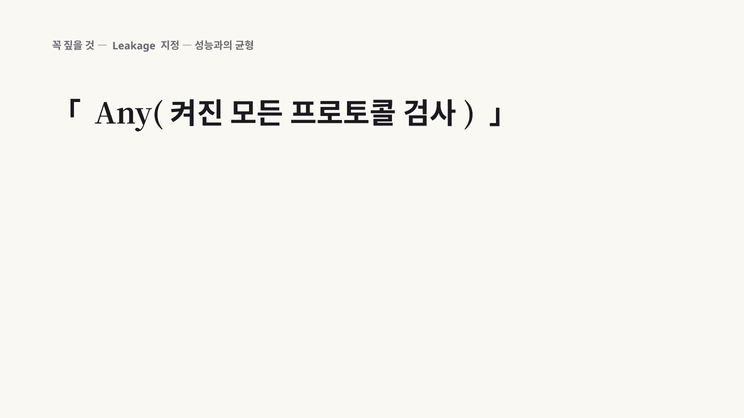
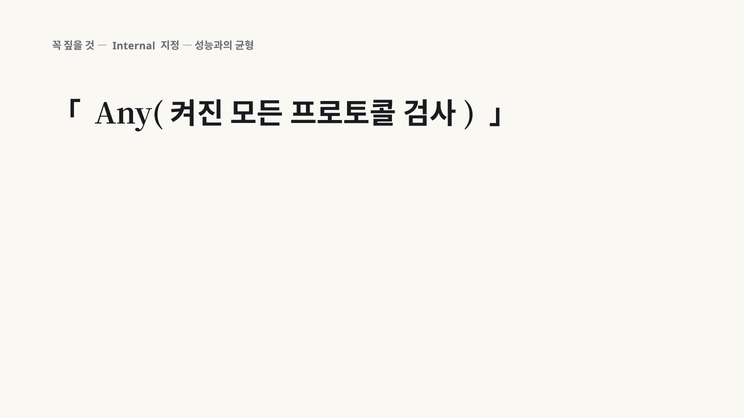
Leakage: Leakage -> Internal
